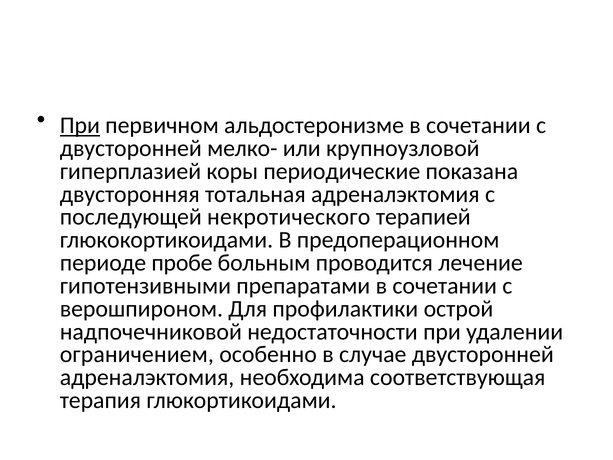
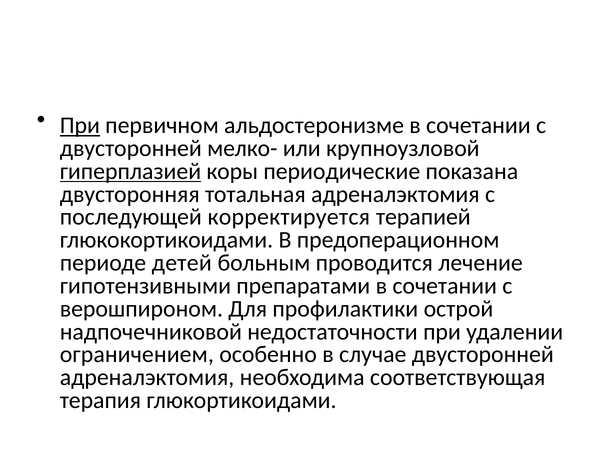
гиперплазией underline: none -> present
некротического: некротического -> корректируется
пробе: пробе -> детей
